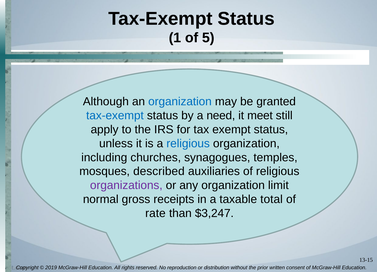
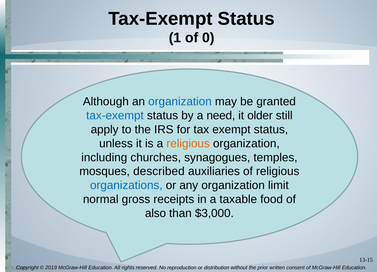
5: 5 -> 0
meet: meet -> older
religious at (188, 144) colour: blue -> orange
organizations colour: purple -> blue
total: total -> food
rate: rate -> also
$3,247: $3,247 -> $3,000
